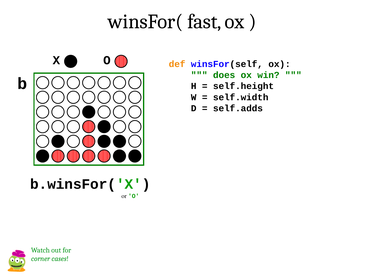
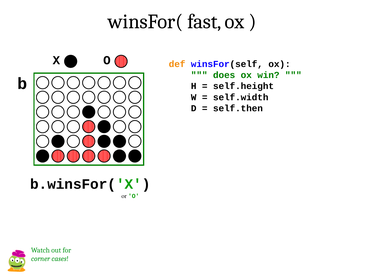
self.adds: self.adds -> self.then
